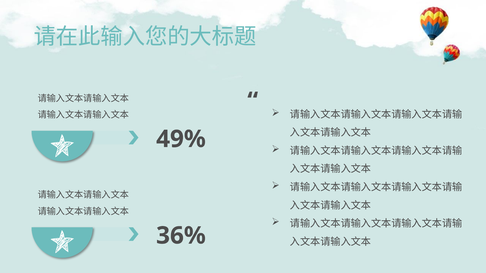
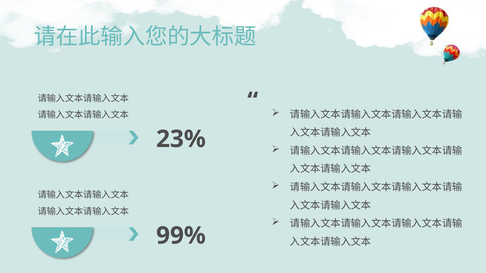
49%: 49% -> 23%
36%: 36% -> 99%
